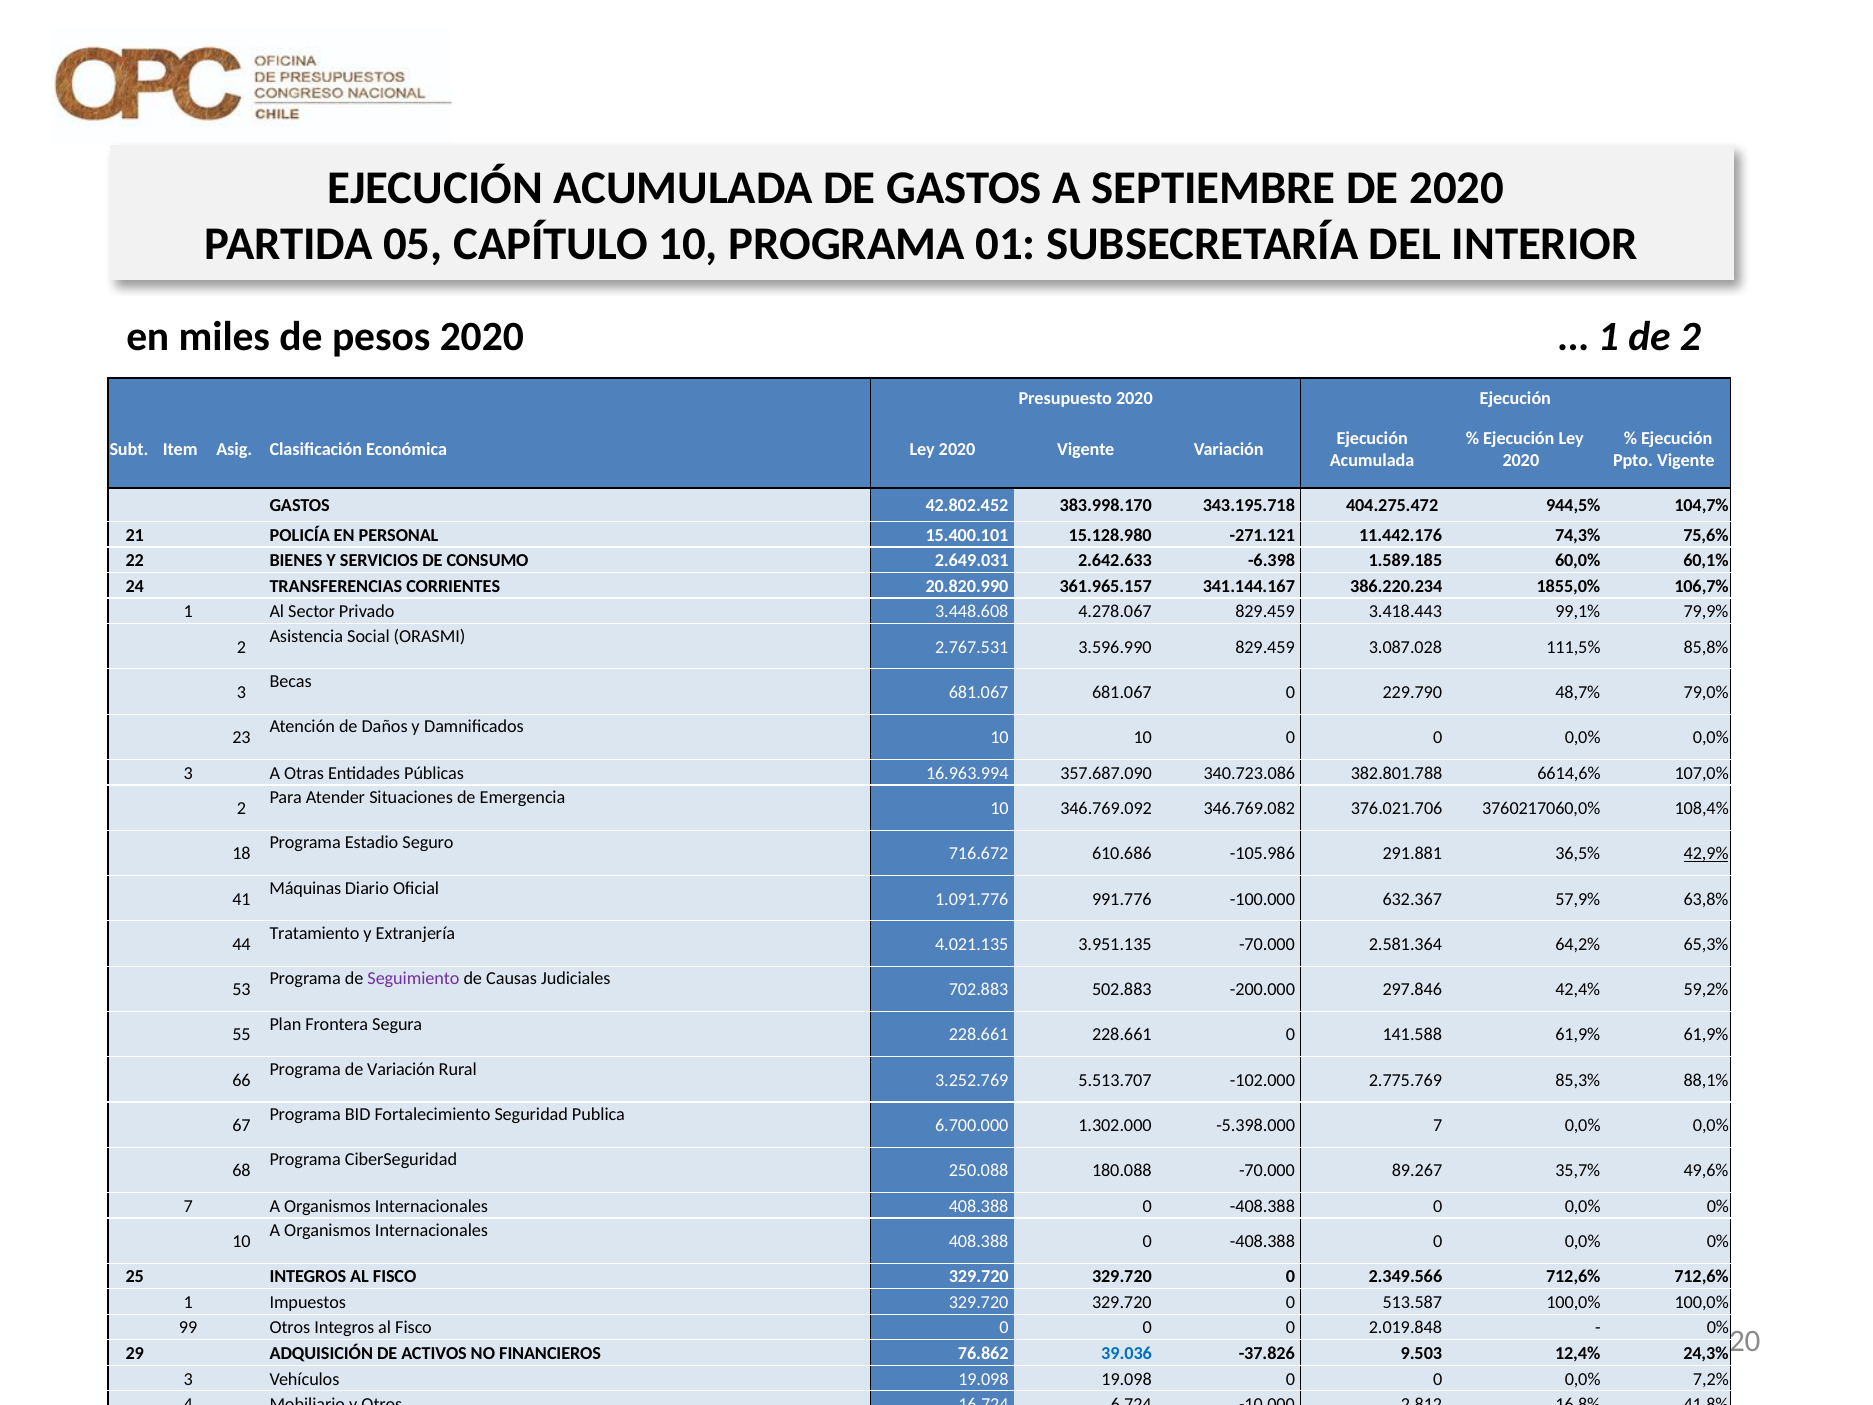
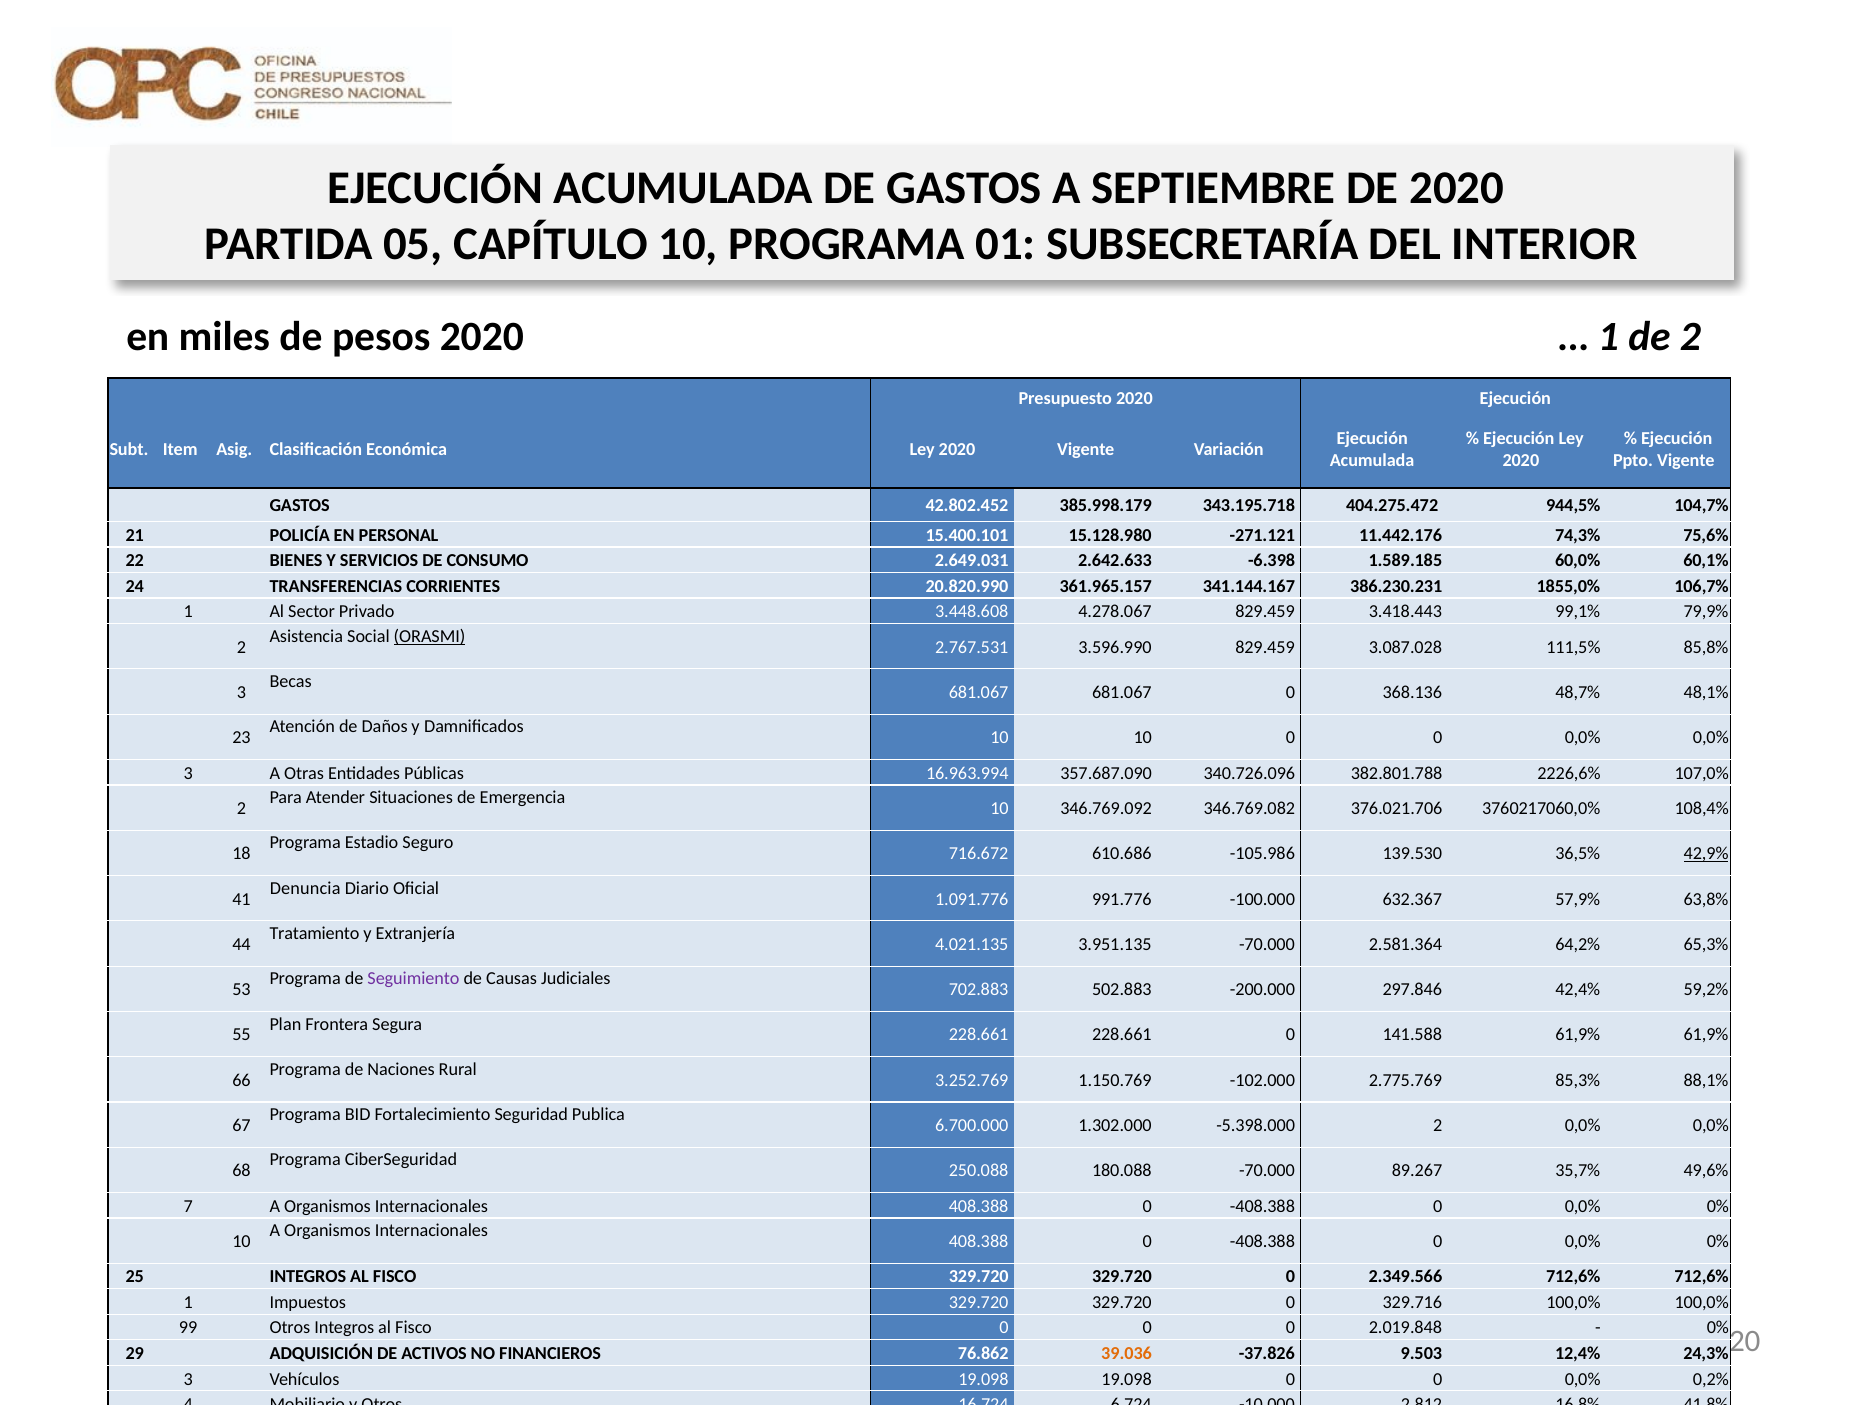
383.998.170: 383.998.170 -> 385.998.179
386.220.234: 386.220.234 -> 386.230.231
ORASMI underline: none -> present
229.790: 229.790 -> 368.136
79,0%: 79,0% -> 48,1%
340.723.086: 340.723.086 -> 340.726.096
6614,6%: 6614,6% -> 2226,6%
291.881: 291.881 -> 139.530
Máquinas: Máquinas -> Denuncia
de Variación: Variación -> Naciones
5.513.707: 5.513.707 -> 1.150.769
-5.398.000 7: 7 -> 2
513.587: 513.587 -> 329.716
39.036 colour: blue -> orange
7,2%: 7,2% -> 0,2%
